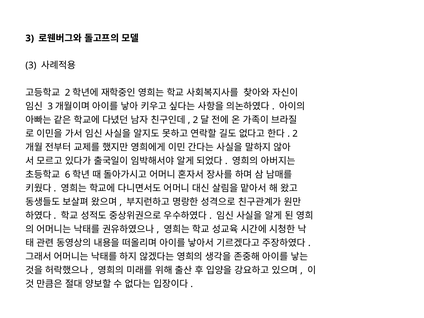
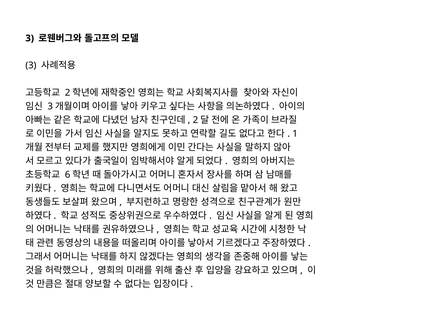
2: 2 -> 1
